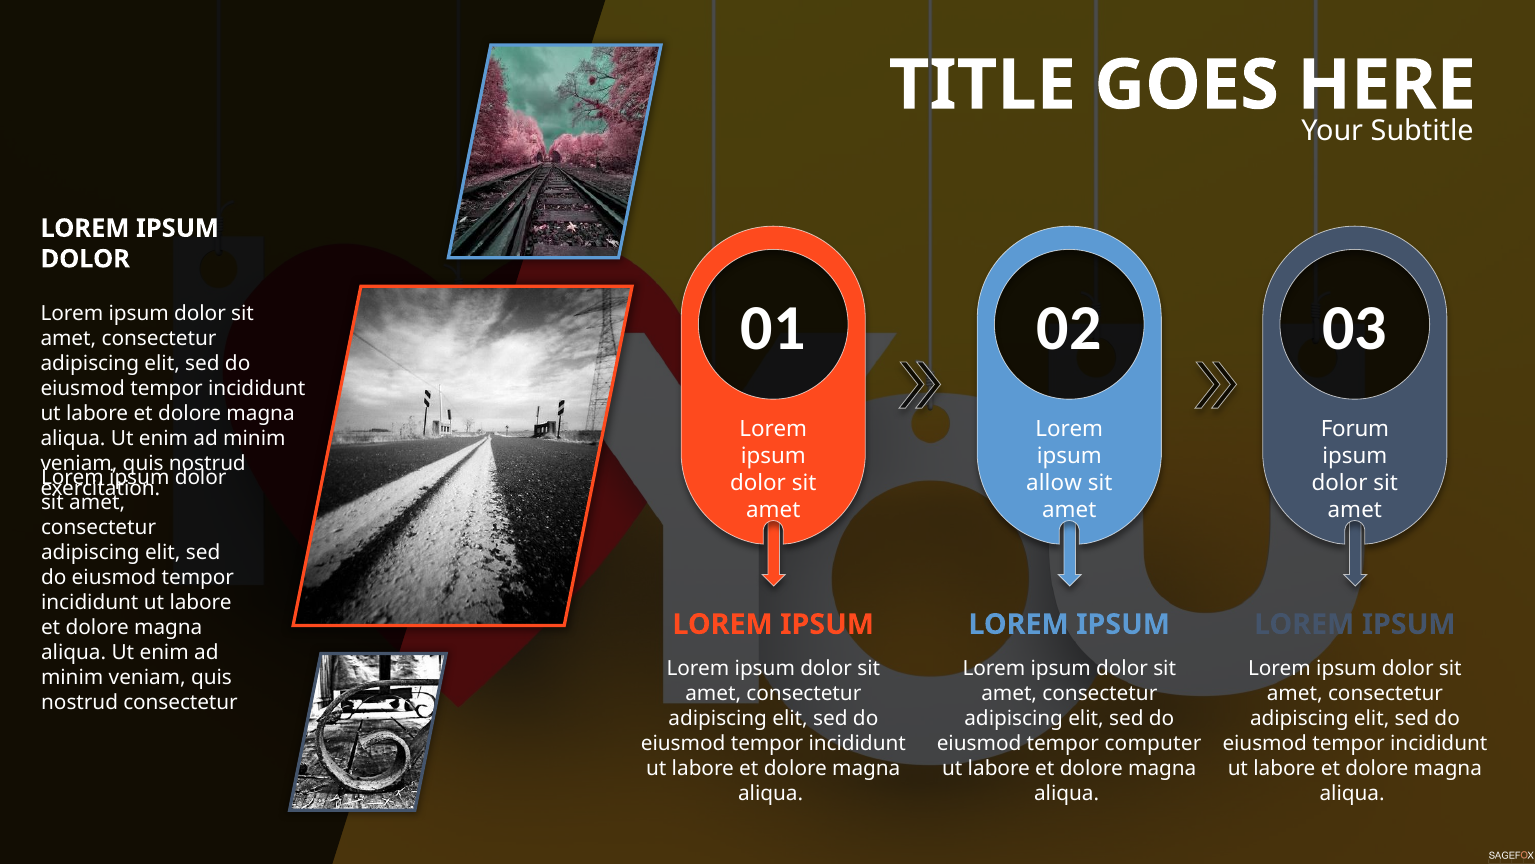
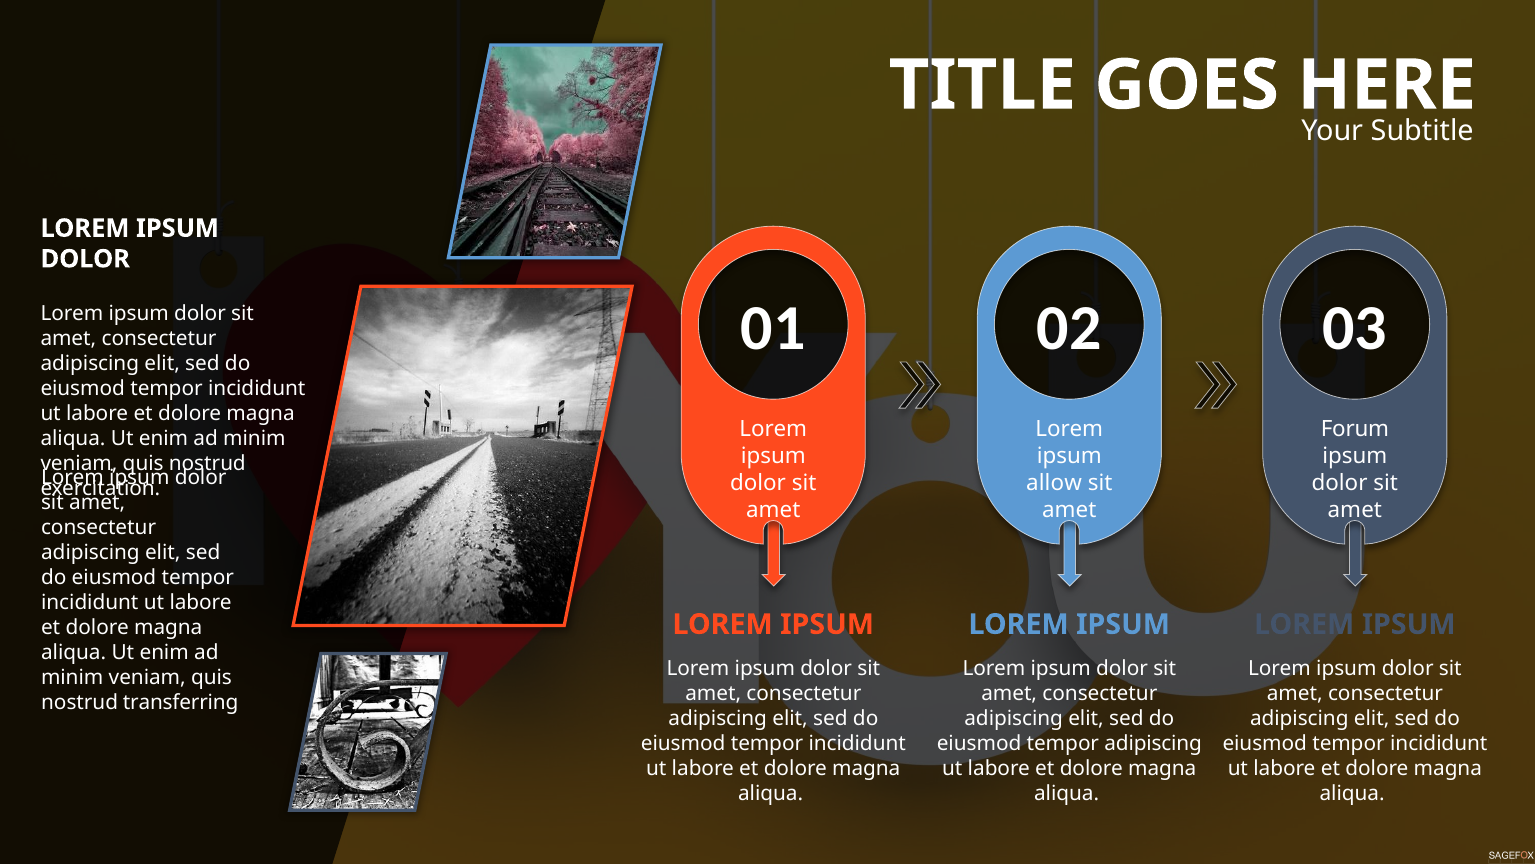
nostrud consectetur: consectetur -> transferring
tempor computer: computer -> adipiscing
